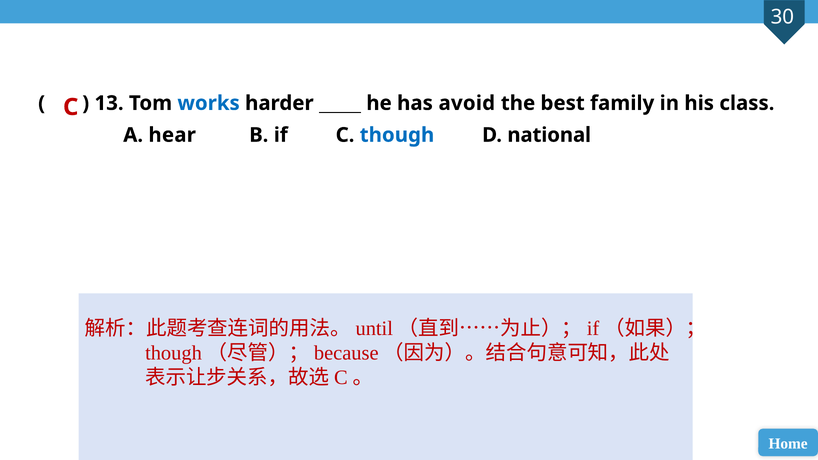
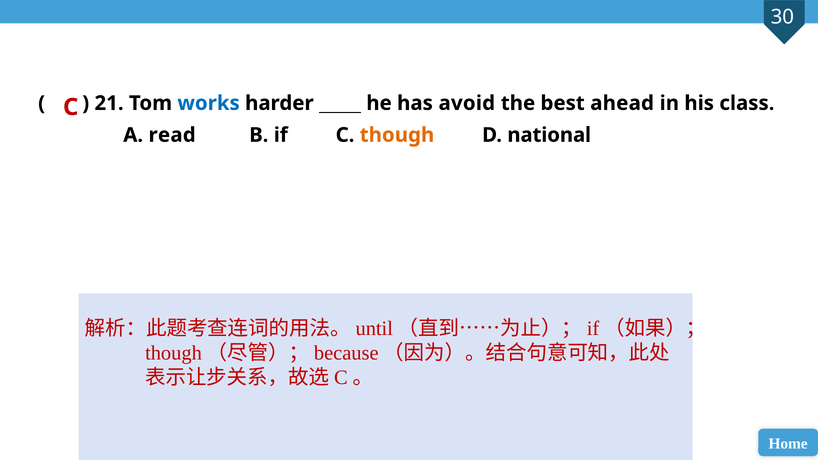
13: 13 -> 21
family: family -> ahead
hear: hear -> read
though colour: blue -> orange
